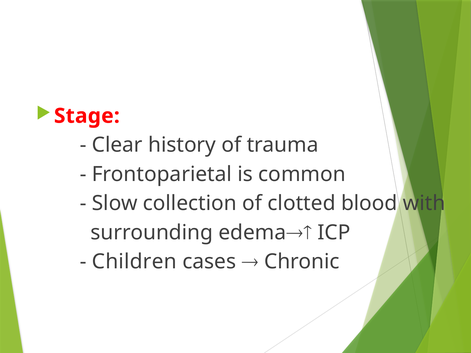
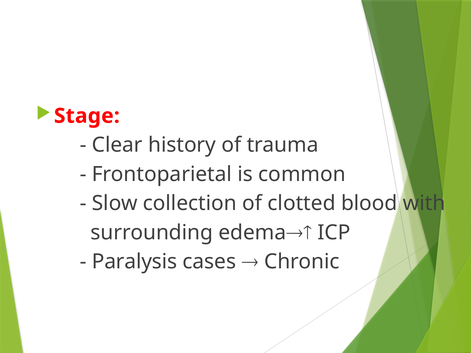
Children: Children -> Paralysis
